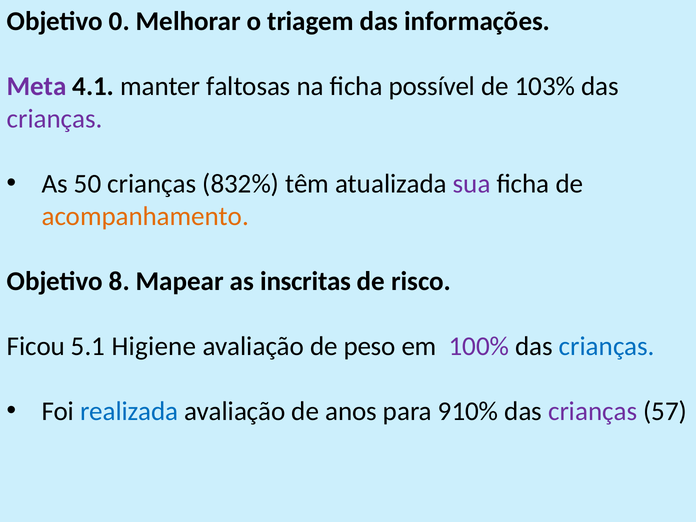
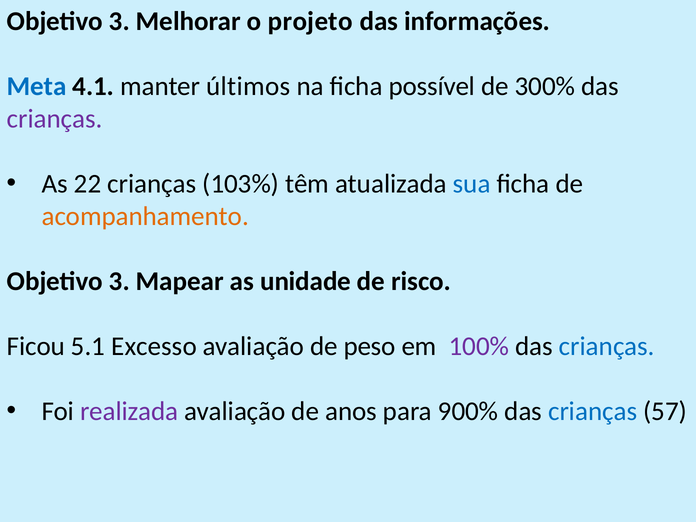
0 at (119, 22): 0 -> 3
triagem: triagem -> projeto
Meta colour: purple -> blue
faltosas: faltosas -> últimos
103%: 103% -> 300%
50: 50 -> 22
832%: 832% -> 103%
sua colour: purple -> blue
8 at (119, 282): 8 -> 3
inscritas: inscritas -> unidade
Higiene: Higiene -> Excesso
realizada colour: blue -> purple
910%: 910% -> 900%
crianças at (593, 412) colour: purple -> blue
